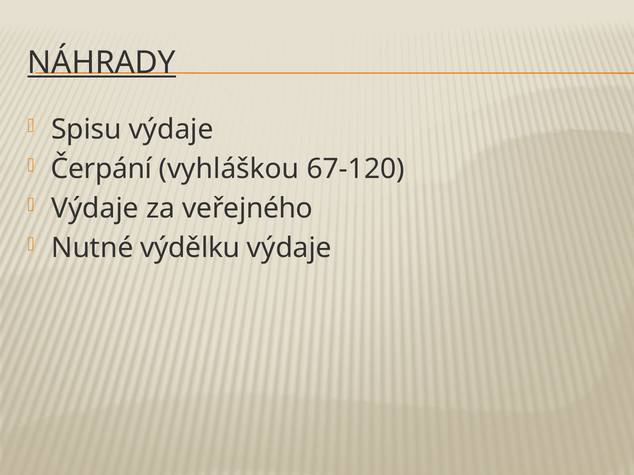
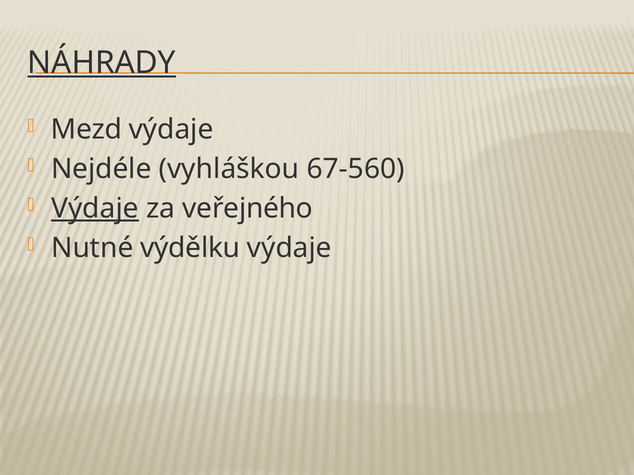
Spisu: Spisu -> Mezd
Čerpání: Čerpání -> Nejdéle
67-120: 67-120 -> 67-560
Výdaje at (95, 209) underline: none -> present
